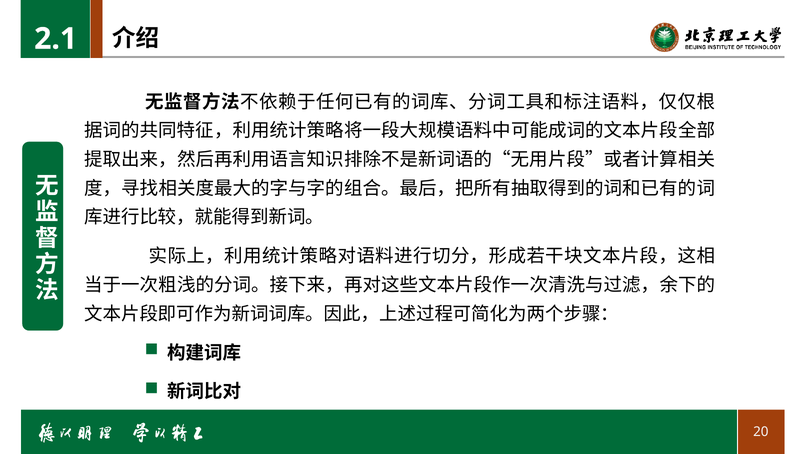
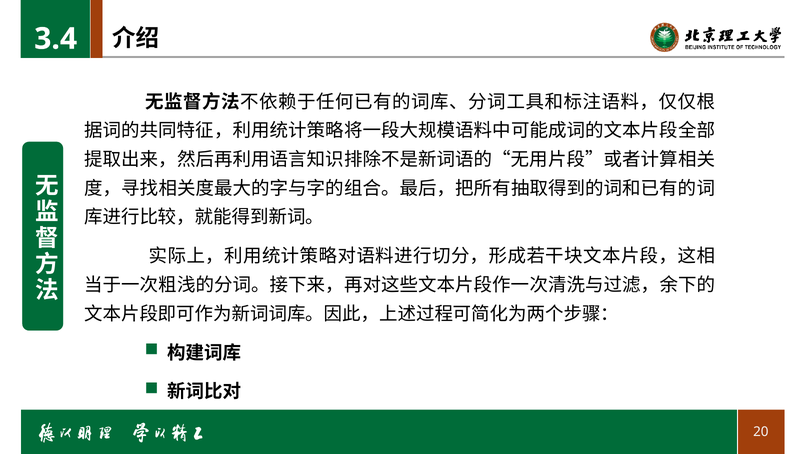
2.1: 2.1 -> 3.4
